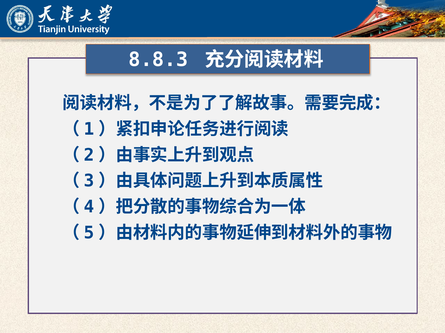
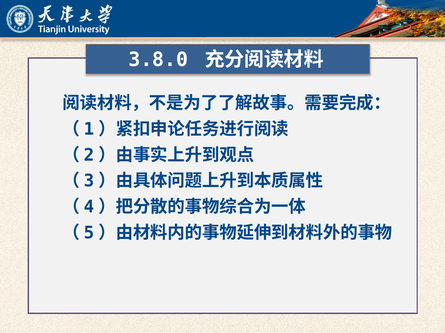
8.8.3: 8.8.3 -> 3.8.0
